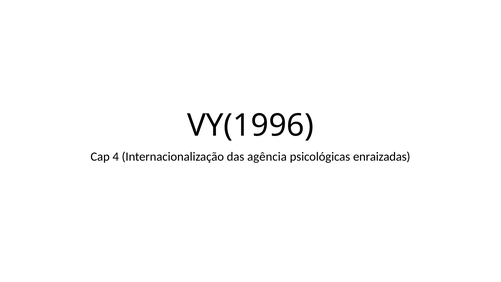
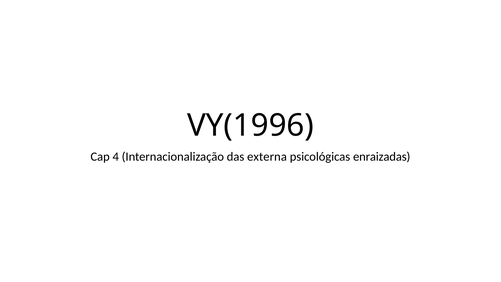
agência: agência -> externa
